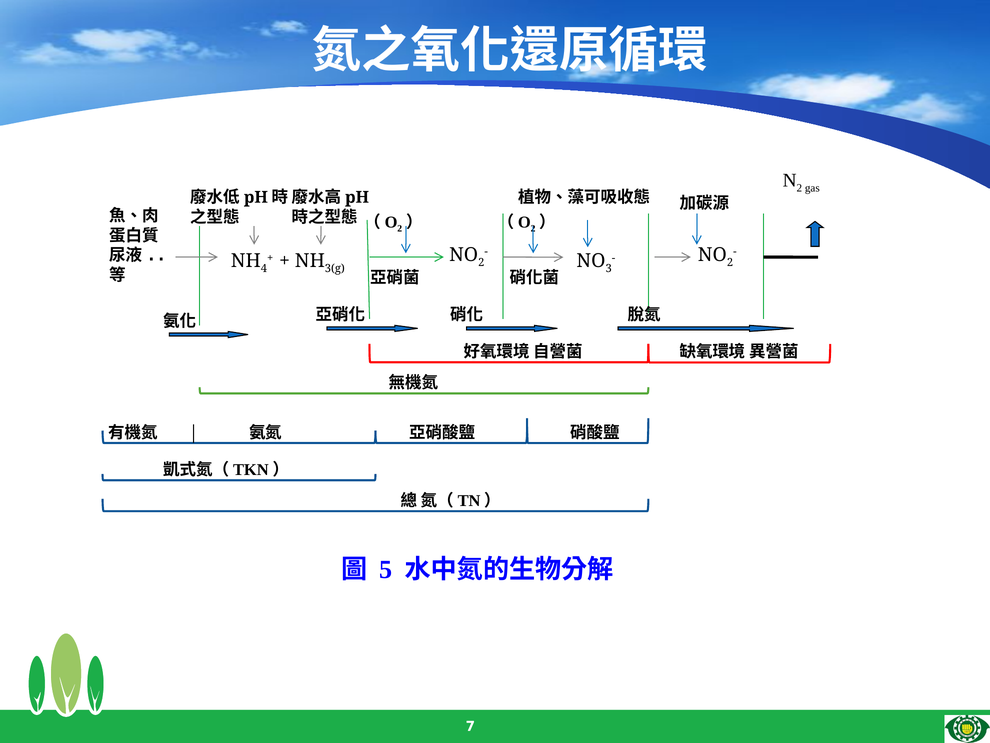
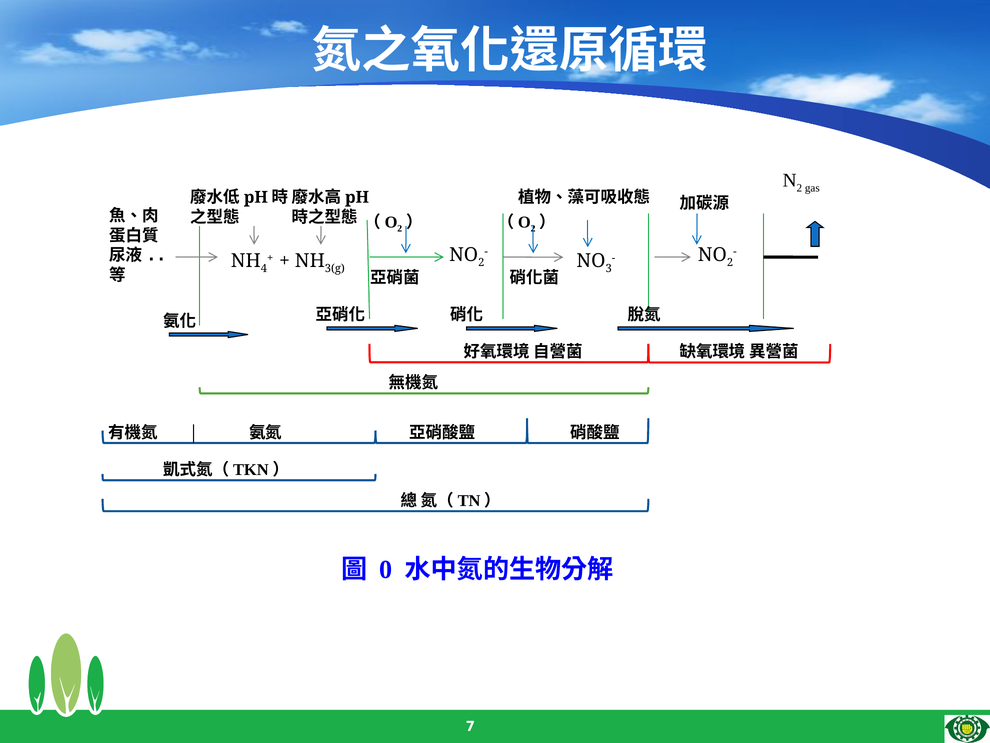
5: 5 -> 0
